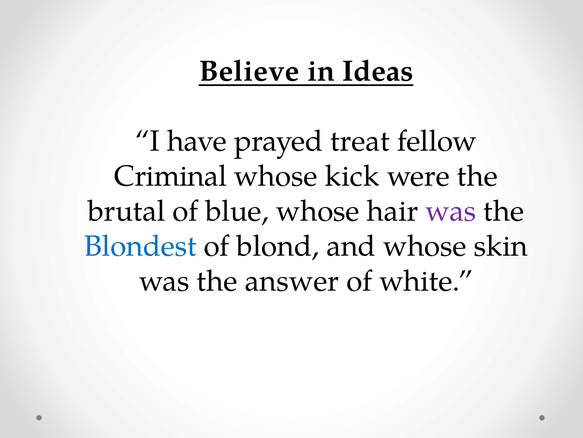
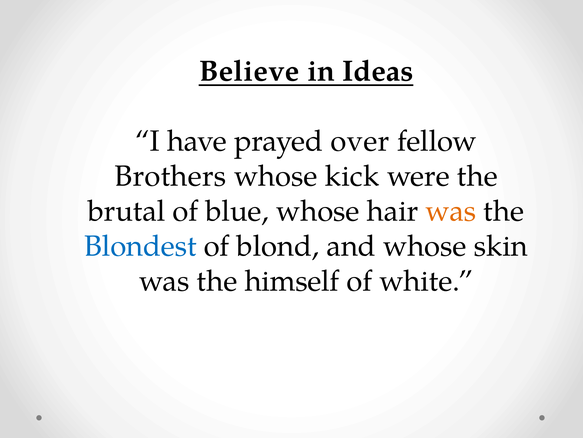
treat: treat -> over
Criminal: Criminal -> Brothers
was at (451, 211) colour: purple -> orange
answer: answer -> himself
